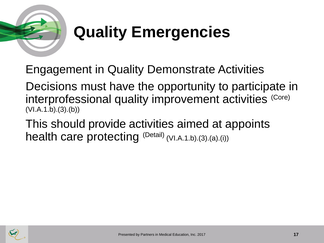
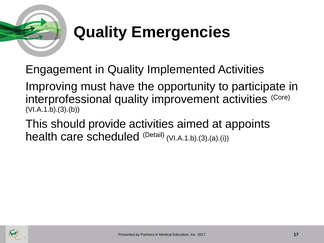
Demonstrate: Demonstrate -> Implemented
Decisions: Decisions -> Improving
protecting: protecting -> scheduled
